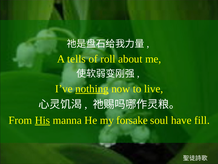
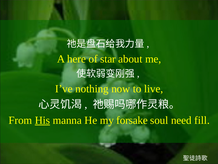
tells: tells -> here
roll: roll -> star
nothing underline: present -> none
have: have -> need
